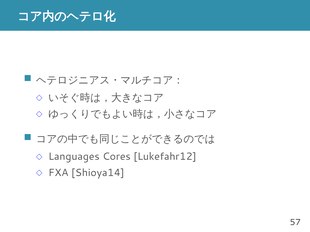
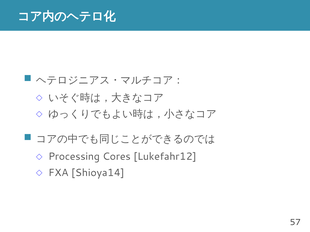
Languages: Languages -> Processing
